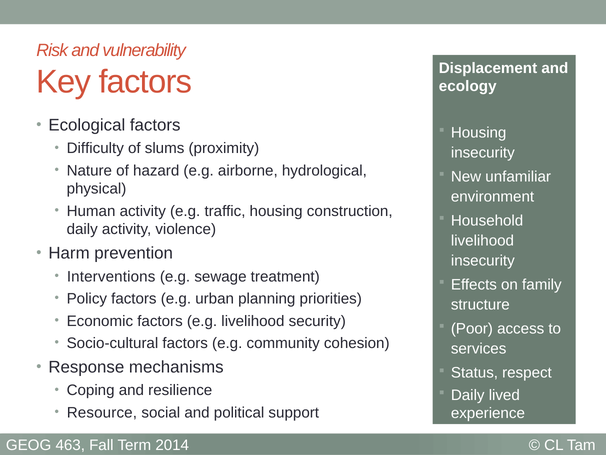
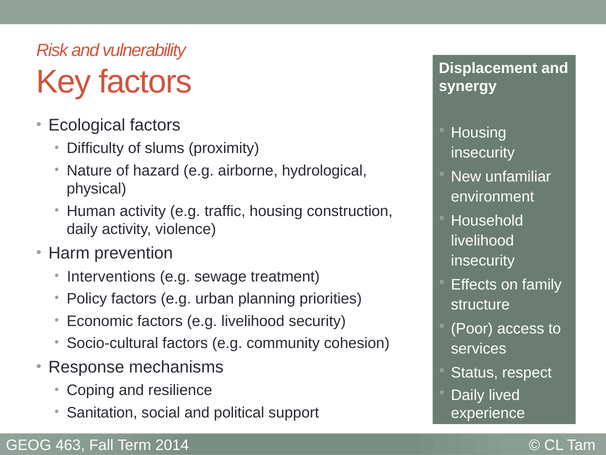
ecology: ecology -> synergy
Resource: Resource -> Sanitation
